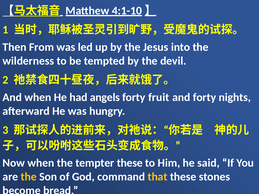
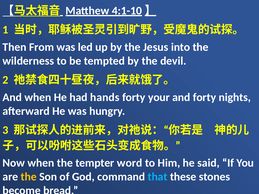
angels: angels -> hands
fruit: fruit -> your
tempter these: these -> word
that colour: yellow -> light blue
